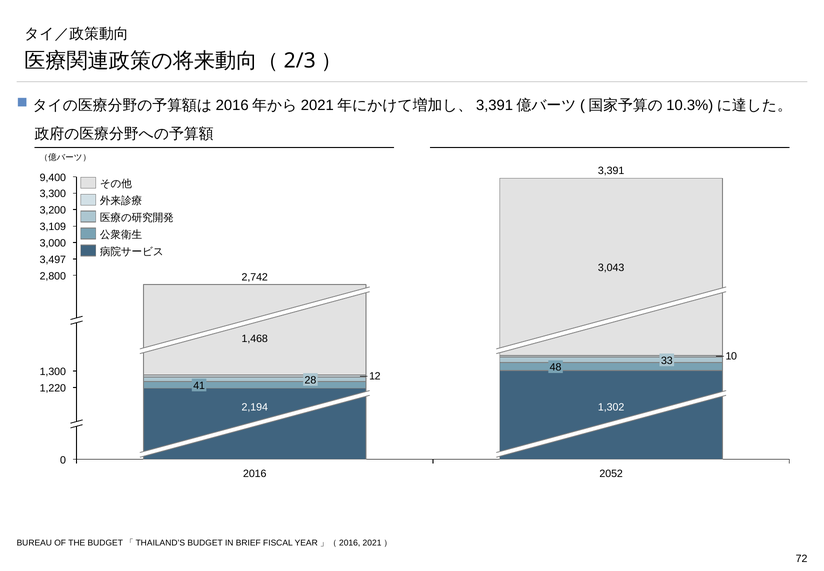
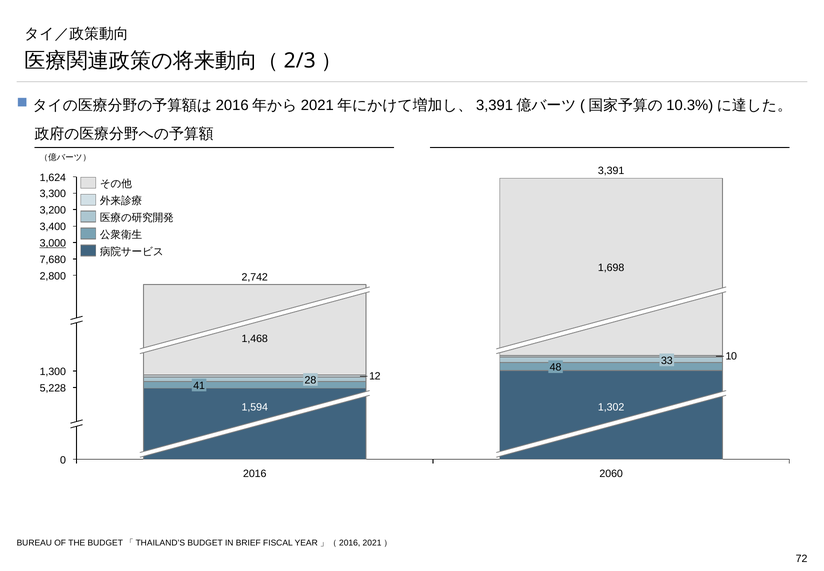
9,400: 9,400 -> 1,624
3,109: 3,109 -> 3,400
3,000 underline: none -> present
3,497: 3,497 -> 7,680
3,043: 3,043 -> 1,698
1,220: 1,220 -> 5,228
2,194: 2,194 -> 1,594
2052: 2052 -> 2060
